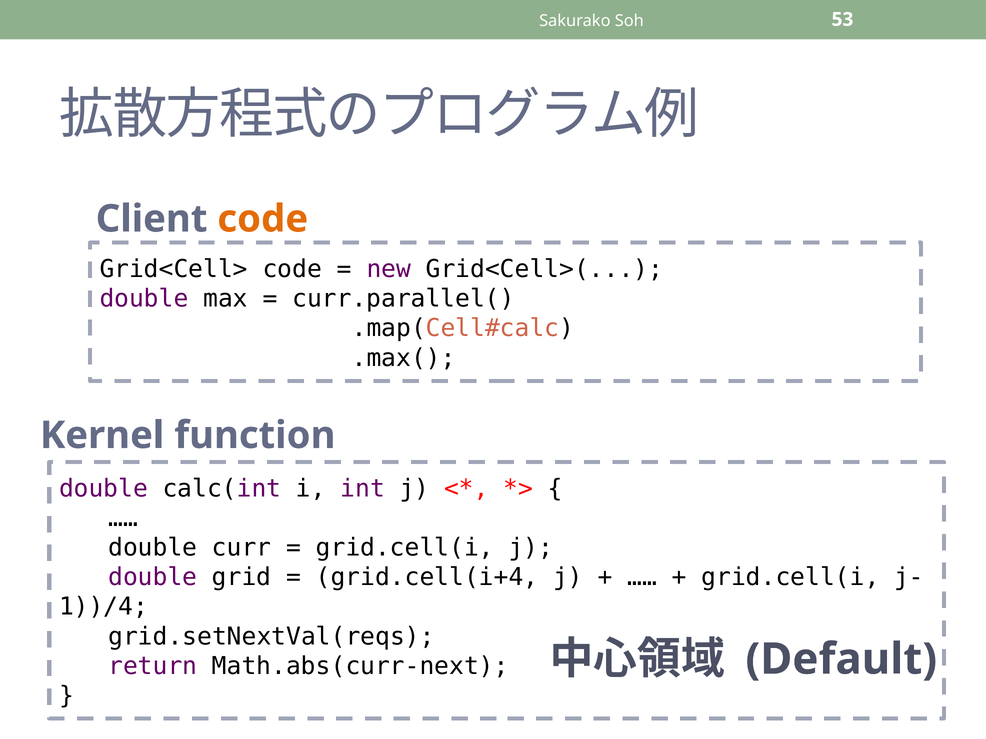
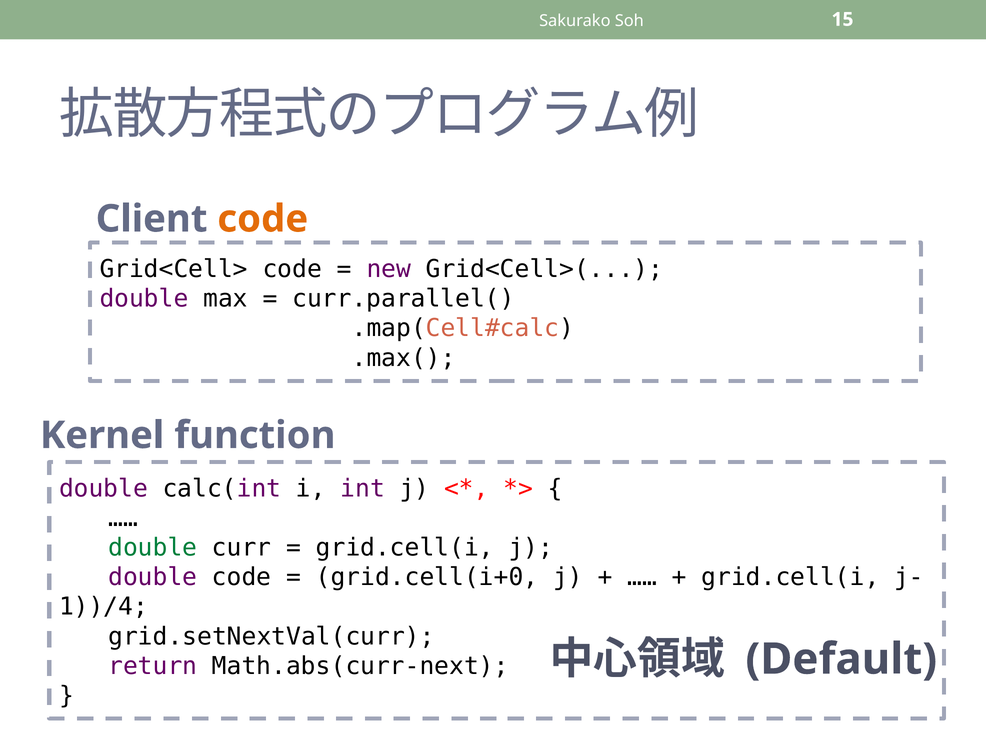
53: 53 -> 15
double at (153, 548) colour: black -> green
double grid: grid -> code
grid.cell(i+4: grid.cell(i+4 -> grid.cell(i+0
grid.setNextVal(reqs: grid.setNextVal(reqs -> grid.setNextVal(curr
